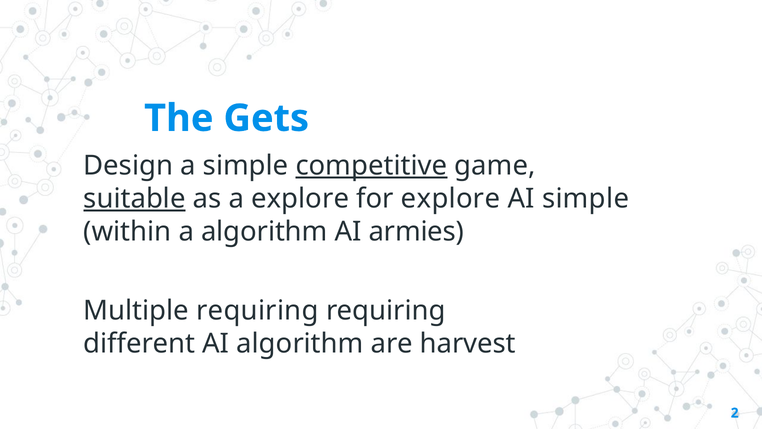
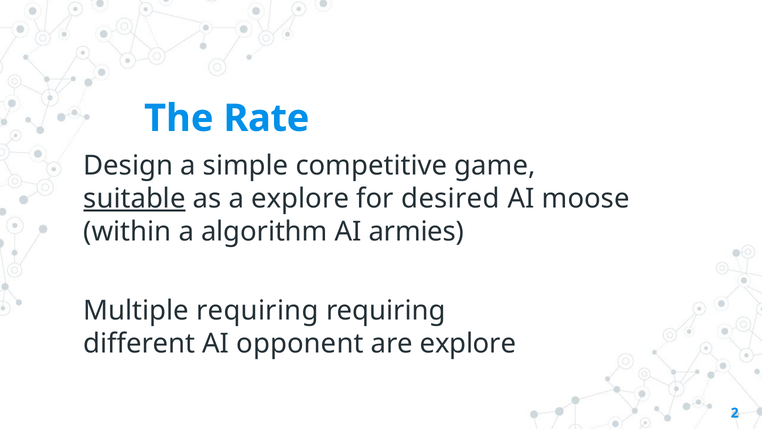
Gets: Gets -> Rate
competitive underline: present -> none
for explore: explore -> desired
AI simple: simple -> moose
AI algorithm: algorithm -> opponent
are harvest: harvest -> explore
